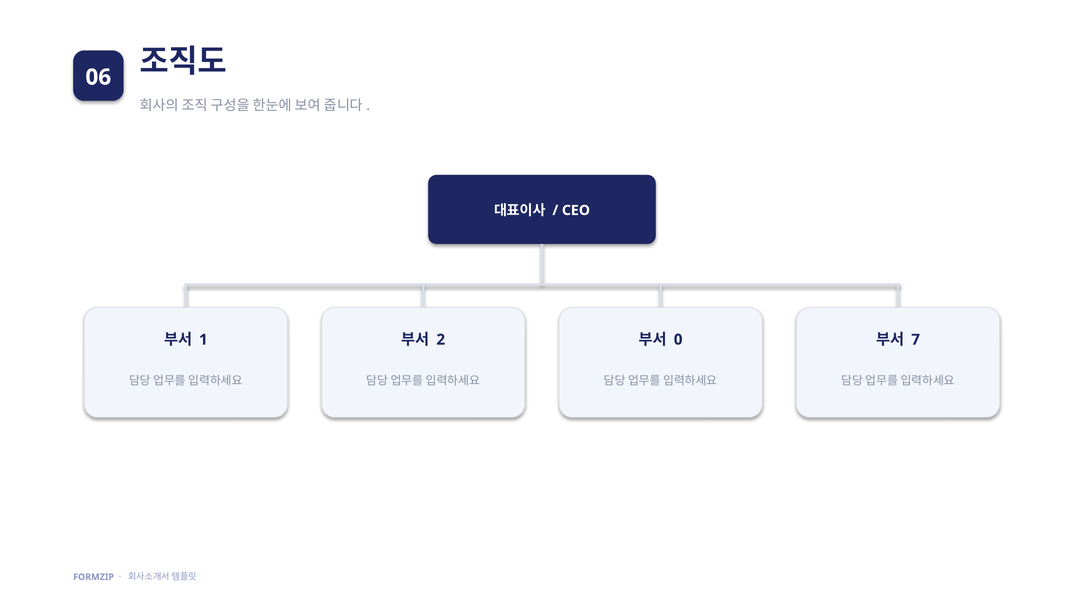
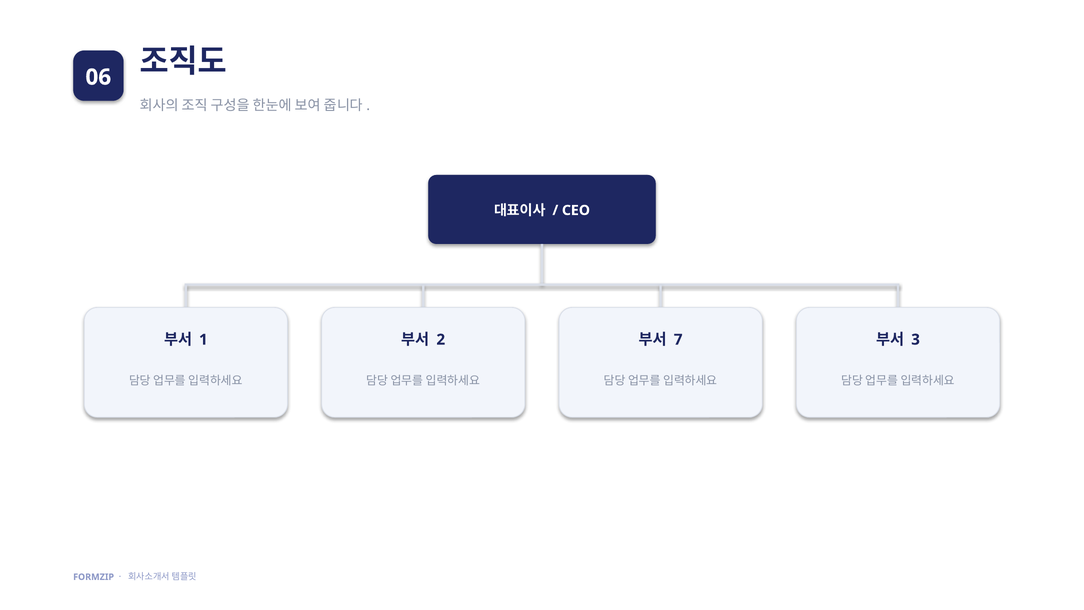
0: 0 -> 7
7: 7 -> 3
